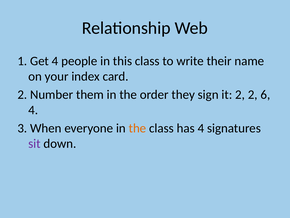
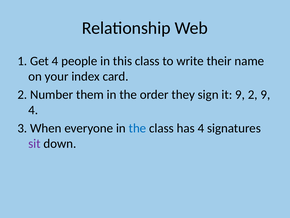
it 2: 2 -> 9
2 6: 6 -> 9
the at (137, 128) colour: orange -> blue
